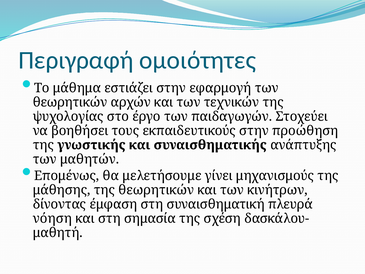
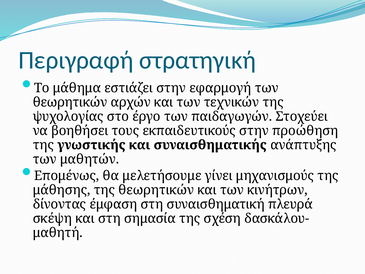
ομοιότητες: ομοιότητες -> στρατηγική
νόηση: νόηση -> σκέψη
